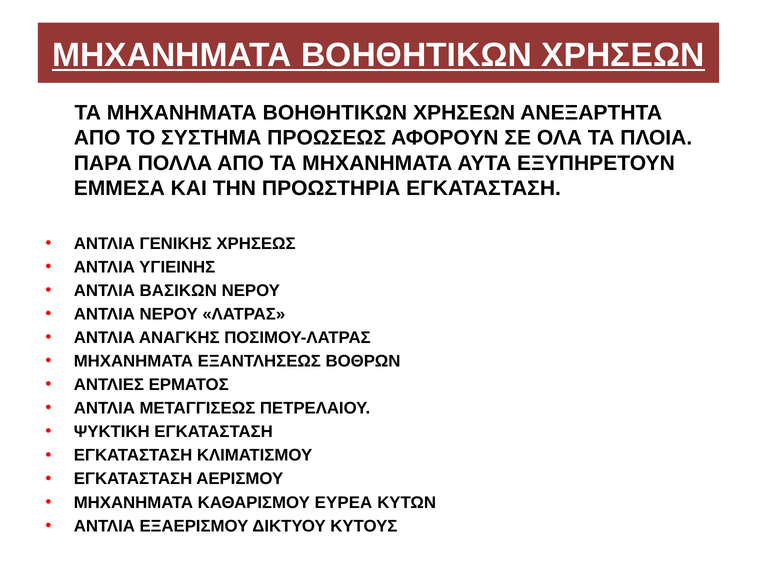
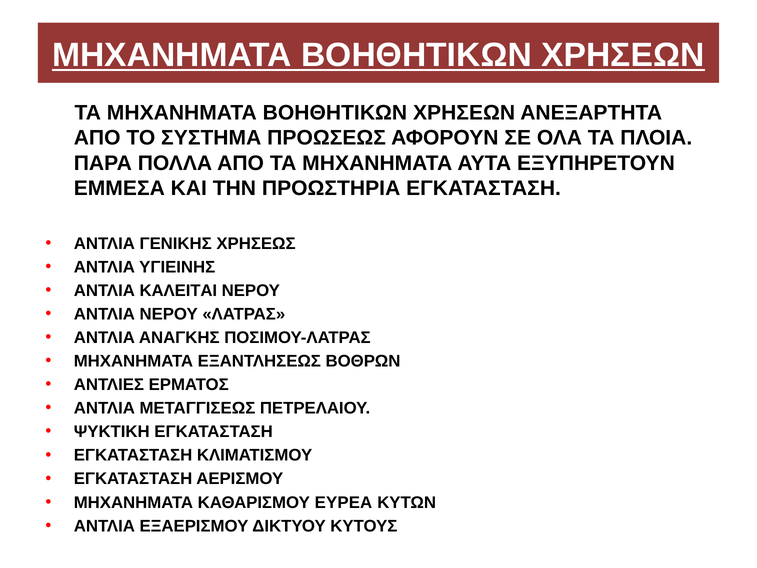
ΒΑΣΙΚΩΝ: ΒΑΣΙΚΩΝ -> ΚΑΛΕΙΤΑΙ
